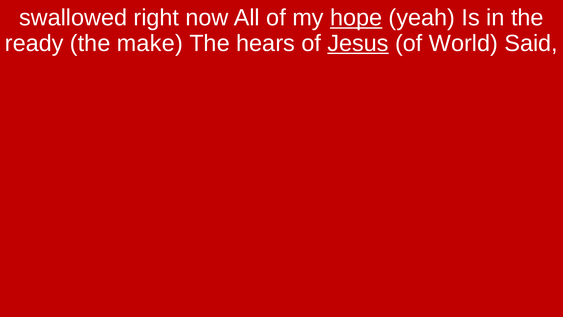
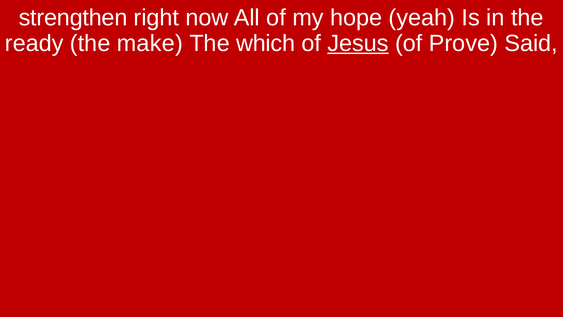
swallowed: swallowed -> strengthen
hope underline: present -> none
hears: hears -> which
World: World -> Prove
